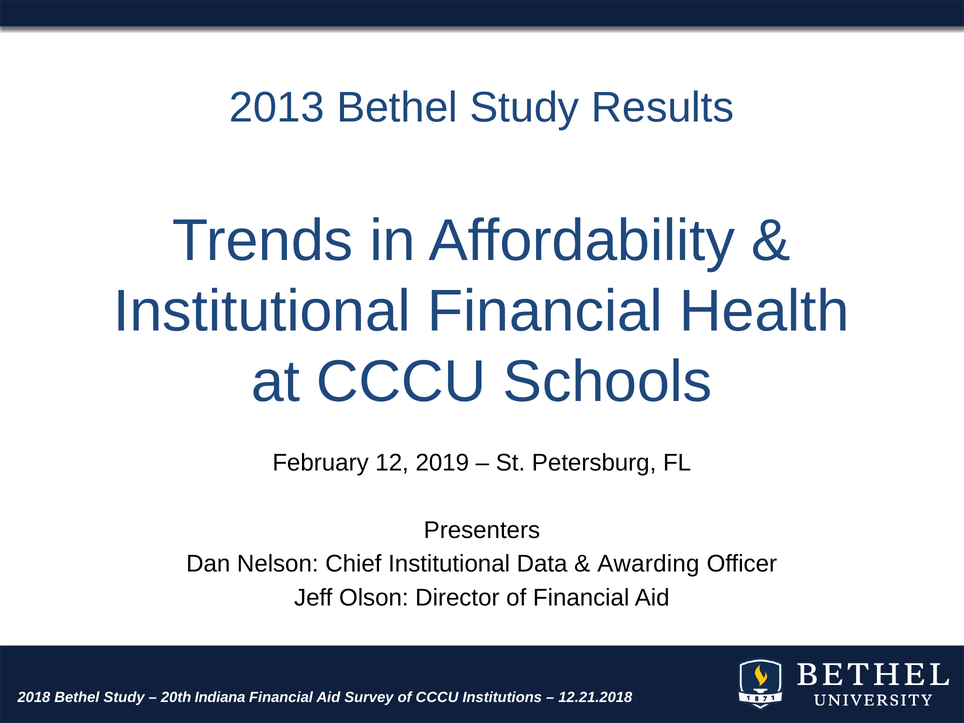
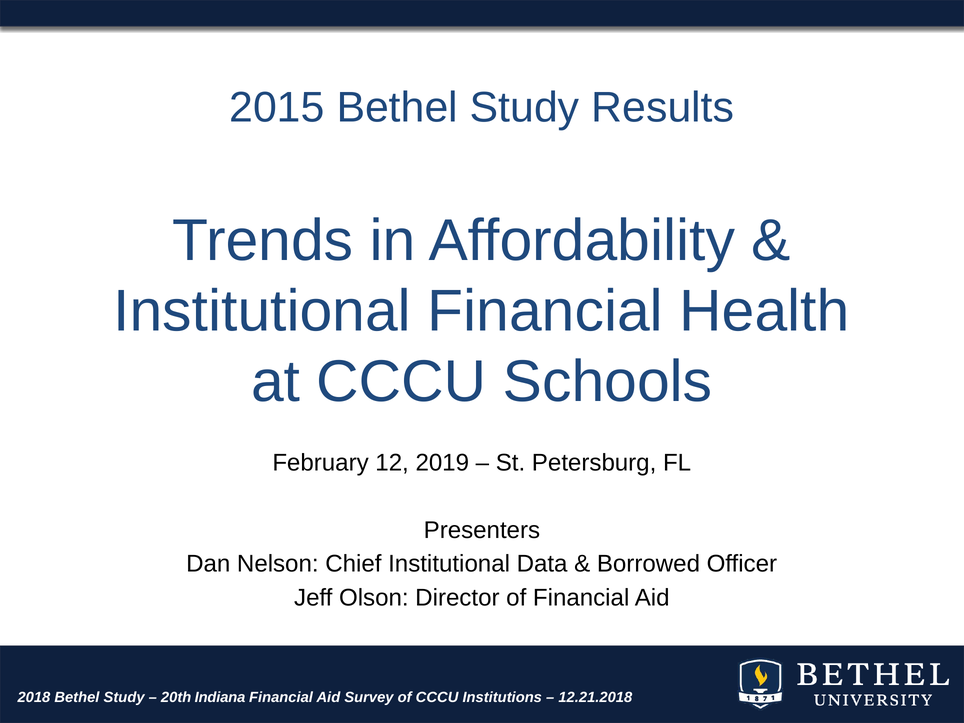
2013: 2013 -> 2015
Awarding: Awarding -> Borrowed
